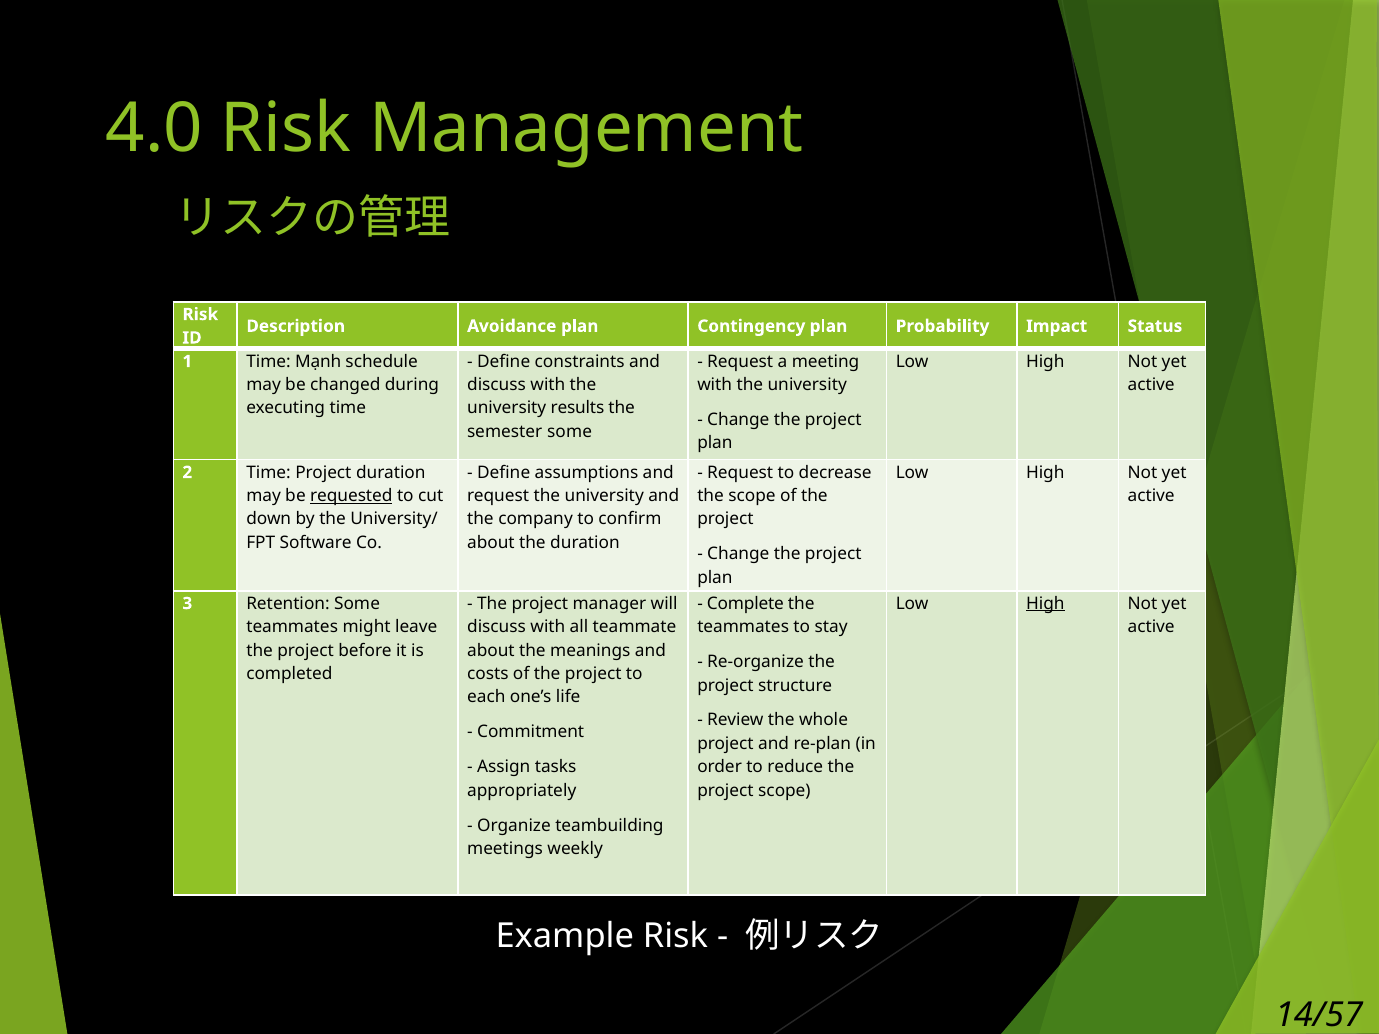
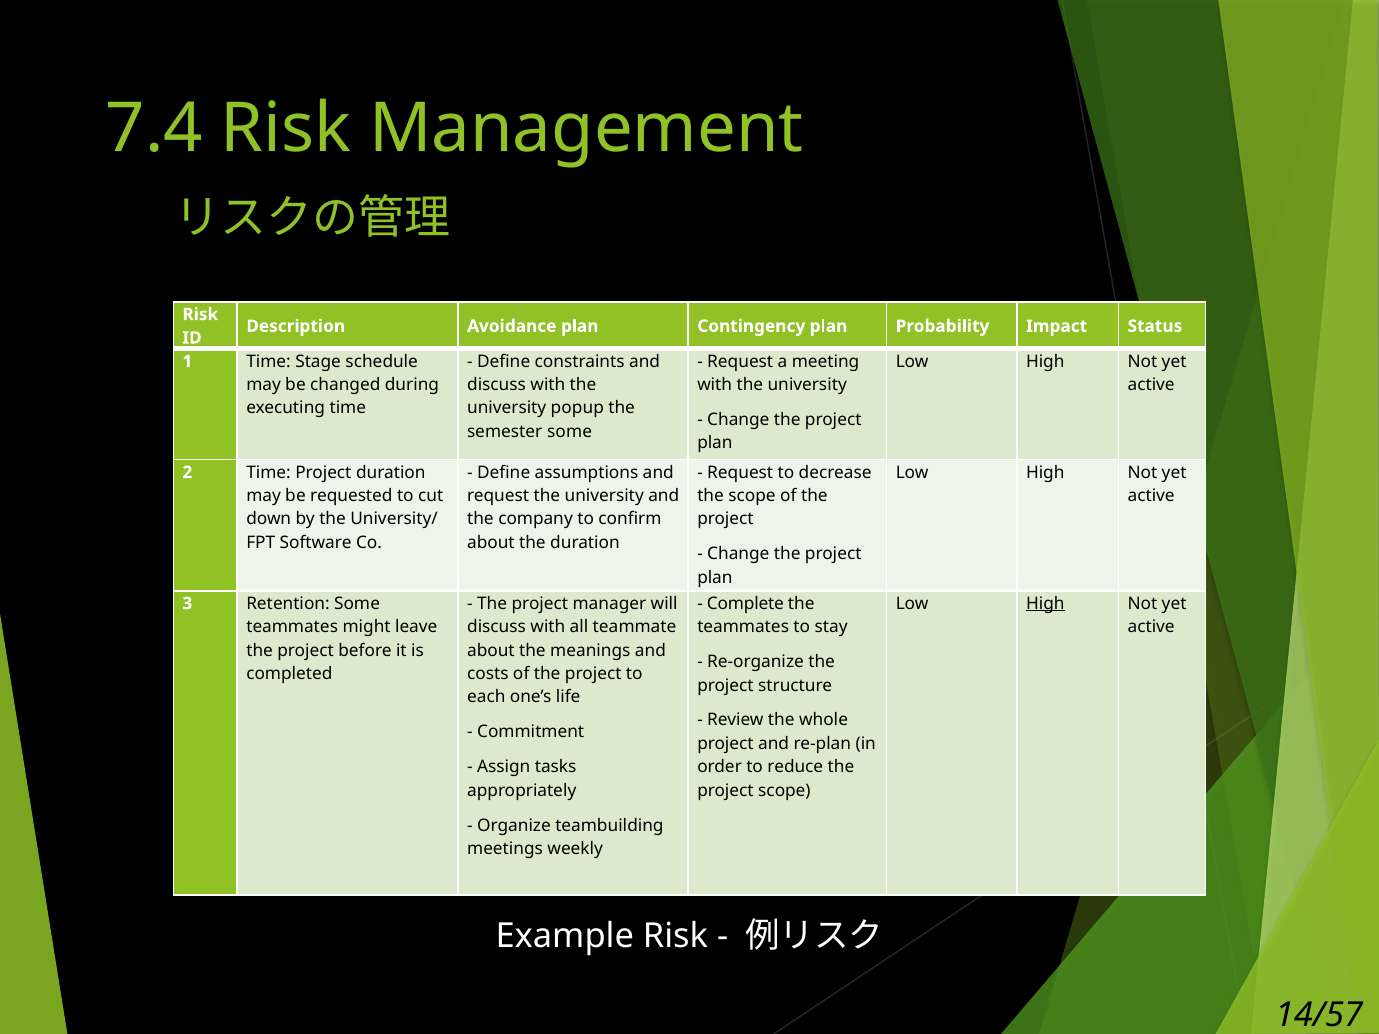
4.0: 4.0 -> 7.4
Mạnh: Mạnh -> Stage
results: results -> popup
requested underline: present -> none
